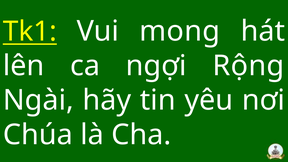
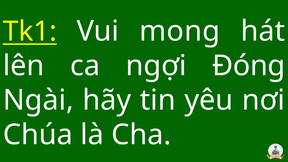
Rộng: Rộng -> Đóng
